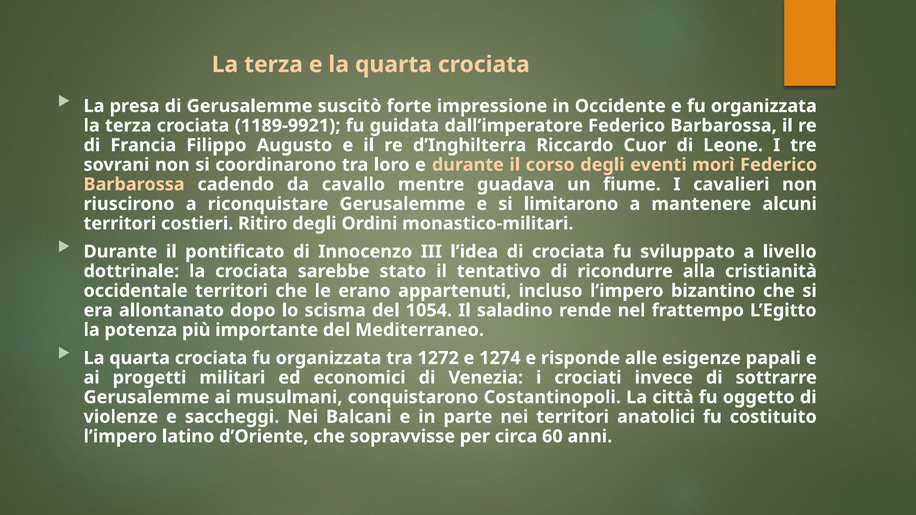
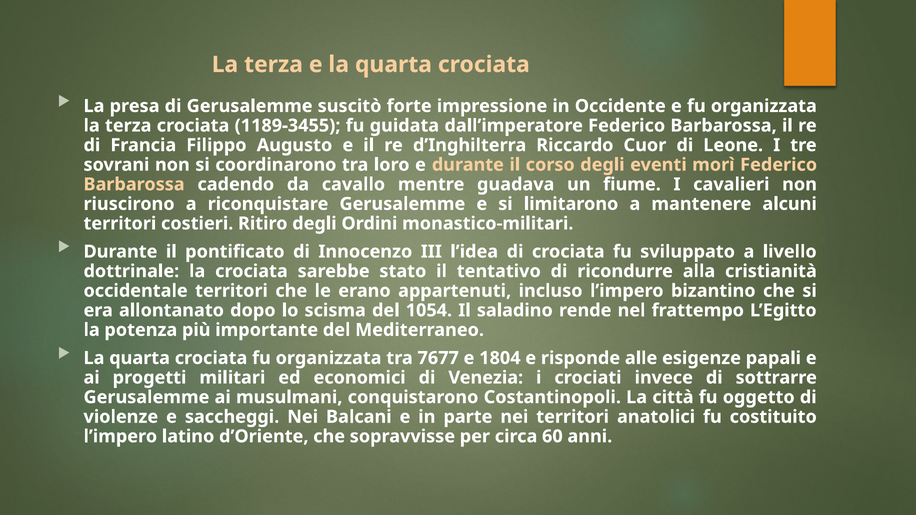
1189-9921: 1189-9921 -> 1189-3455
1272: 1272 -> 7677
1274: 1274 -> 1804
